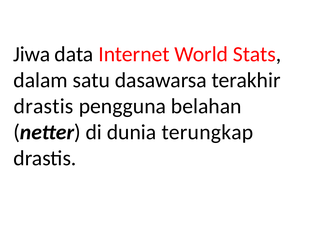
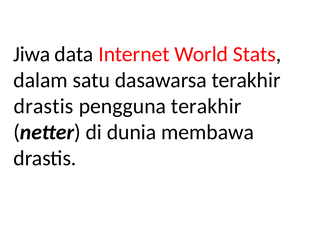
pengguna belahan: belahan -> terakhir
terungkap: terungkap -> membawa
